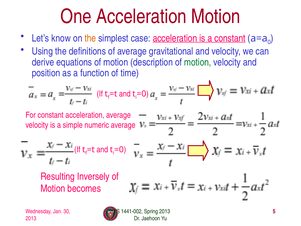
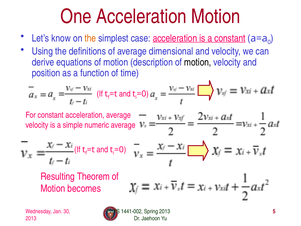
gravitational: gravitational -> dimensional
motion at (198, 62) colour: green -> black
Inversely: Inversely -> Theorem
